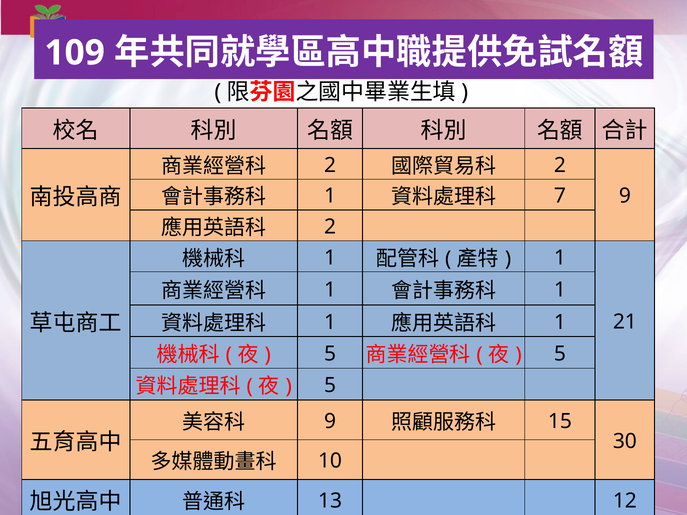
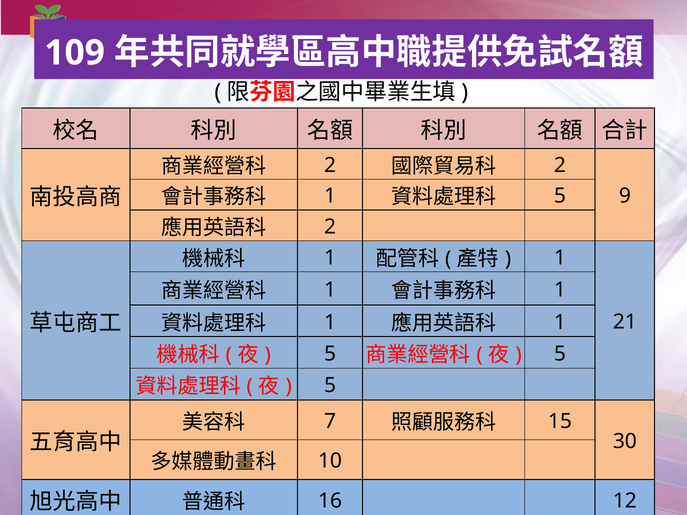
7 at (560, 196): 7 -> 5
9 at (330, 421): 9 -> 7
13: 13 -> 16
